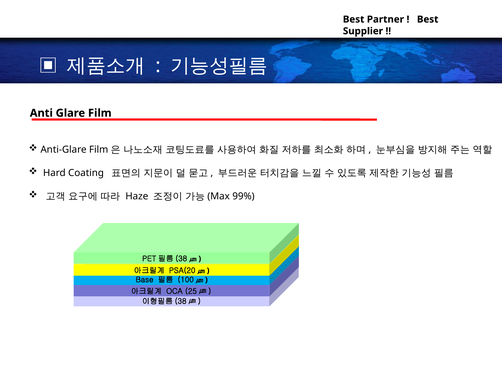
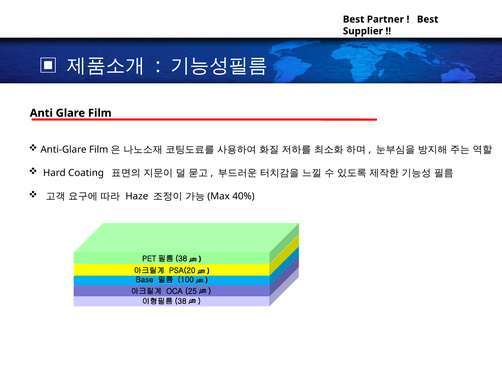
99%: 99% -> 40%
